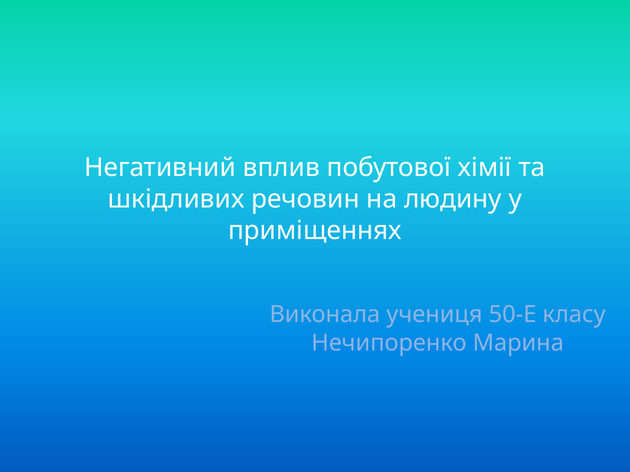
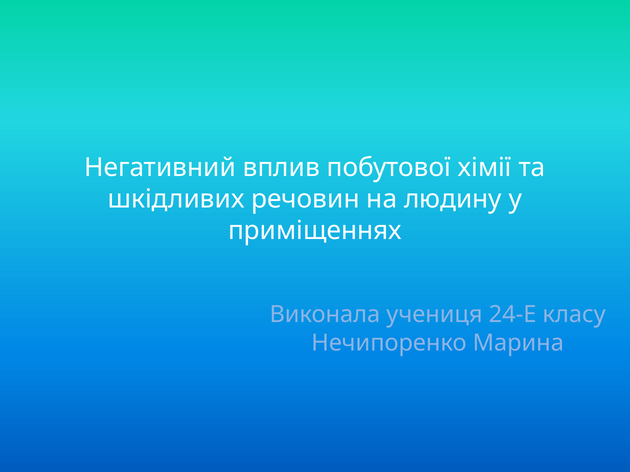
50-Е: 50-Е -> 24-Е
